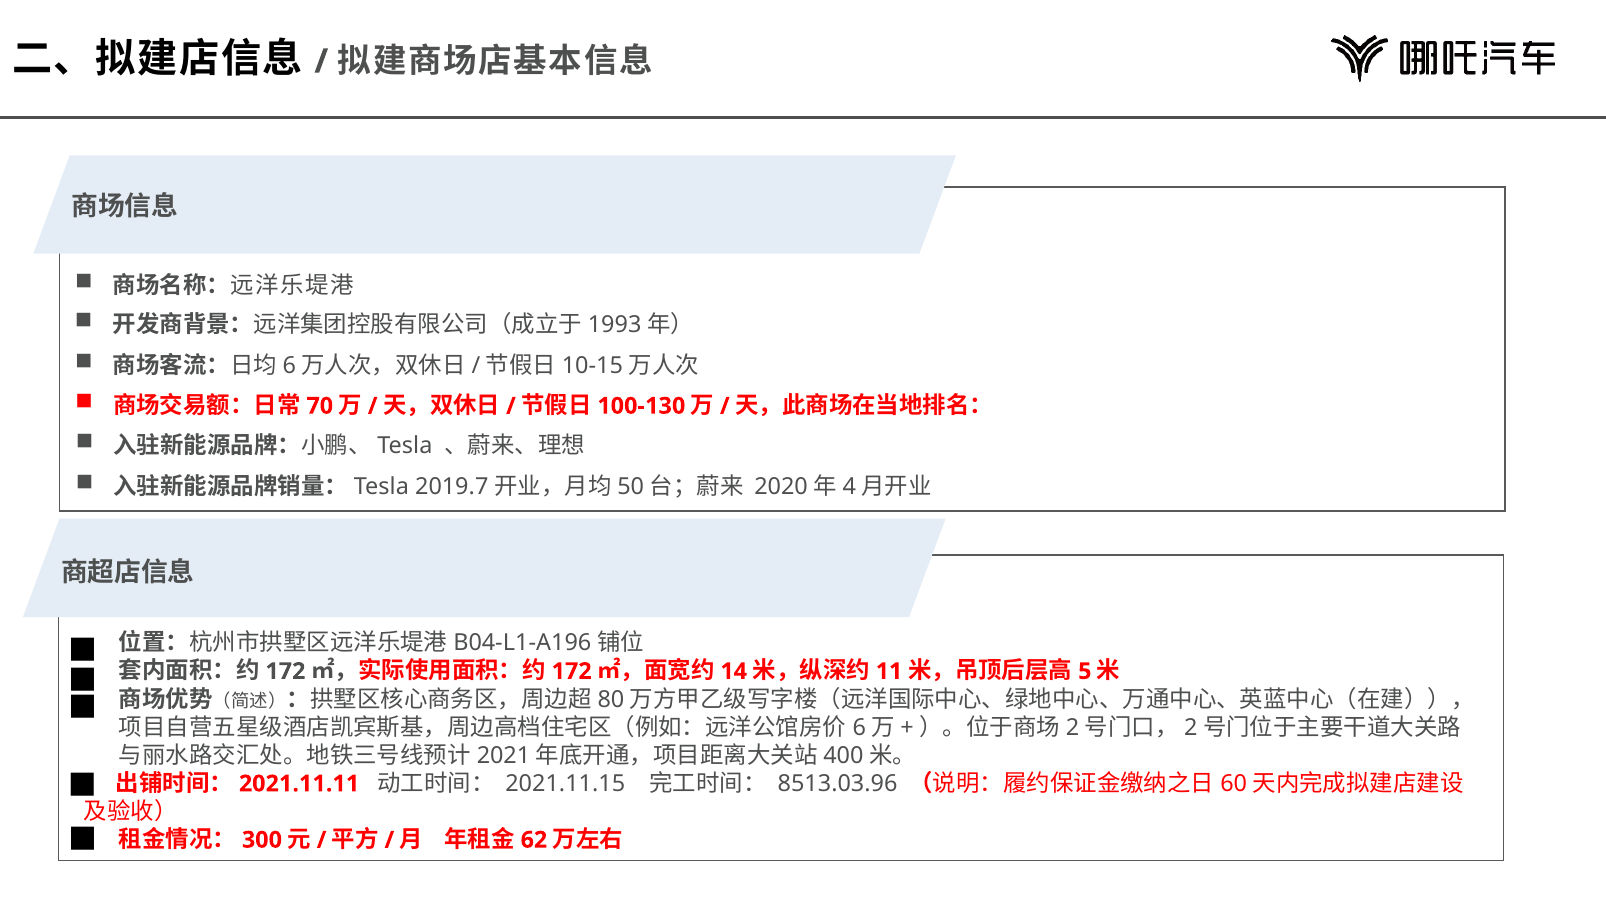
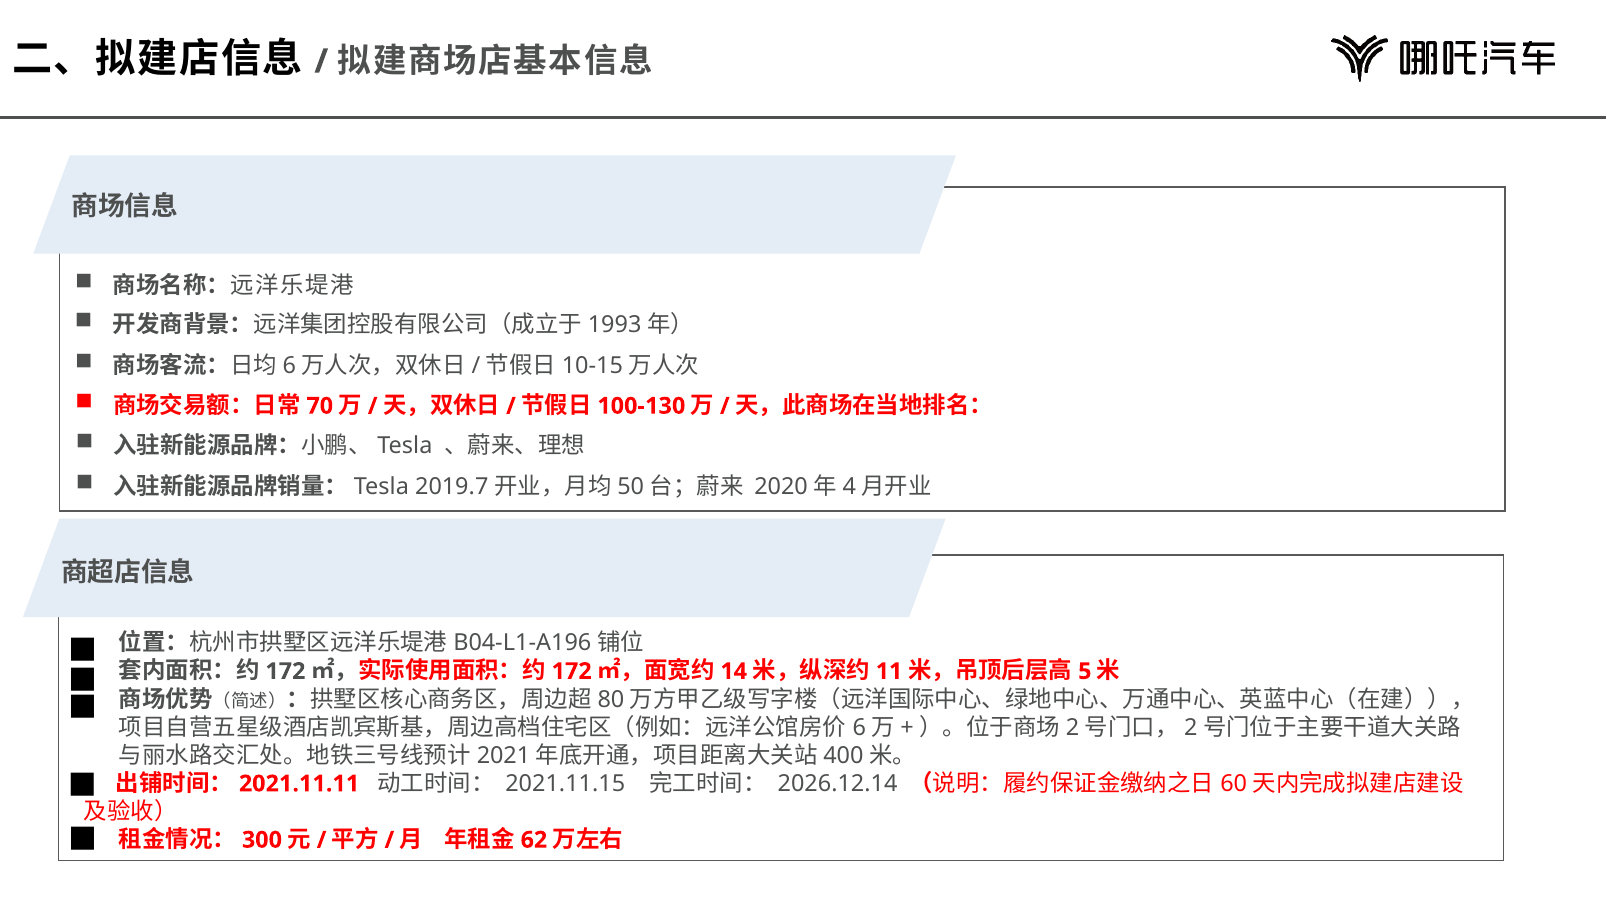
8513.03.96: 8513.03.96 -> 2026.12.14
